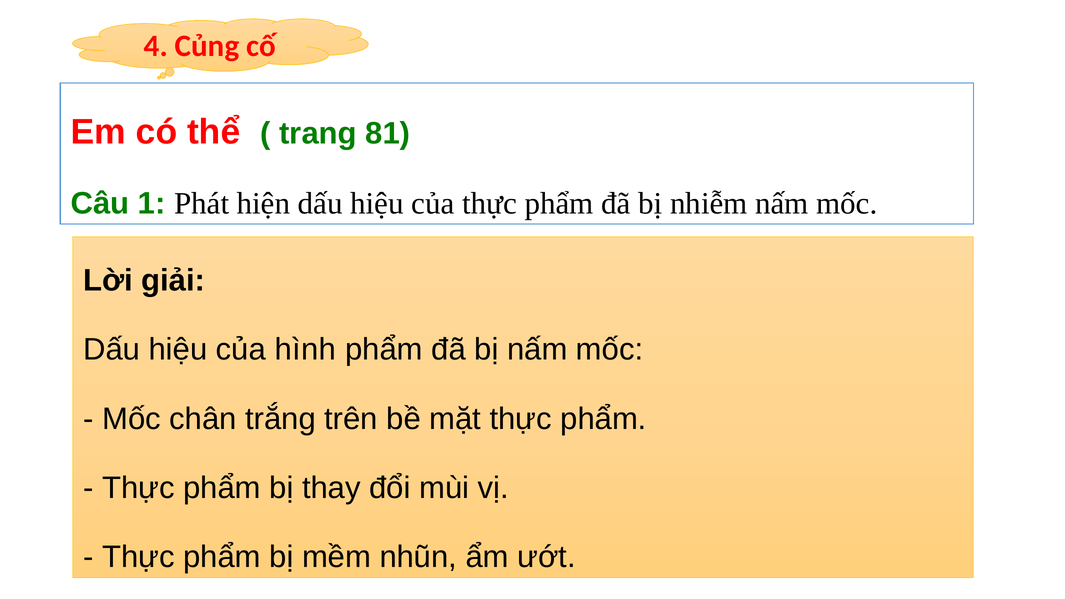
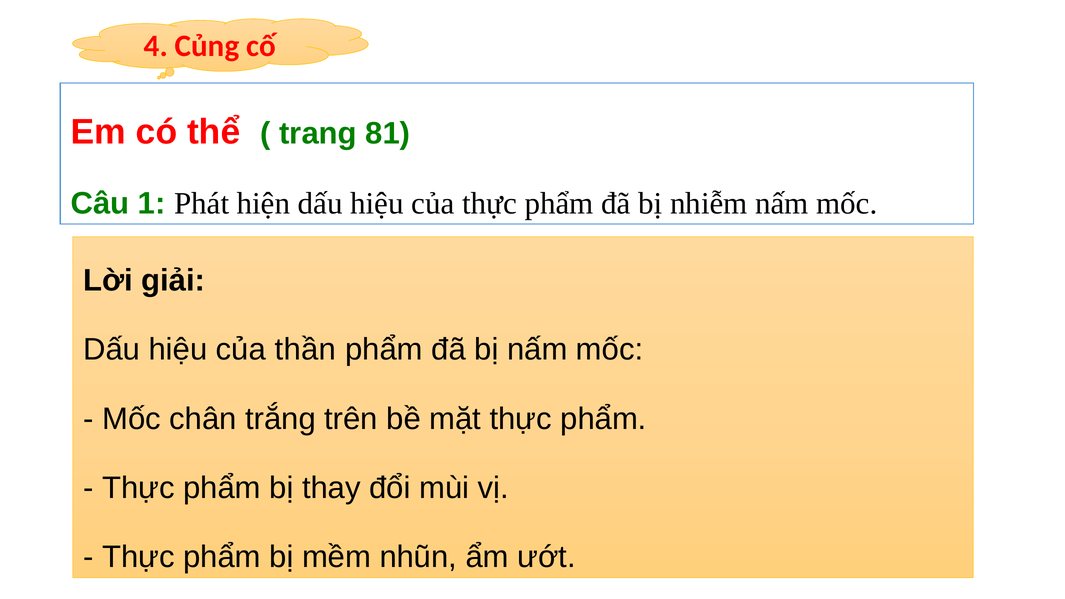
hình: hình -> thần
